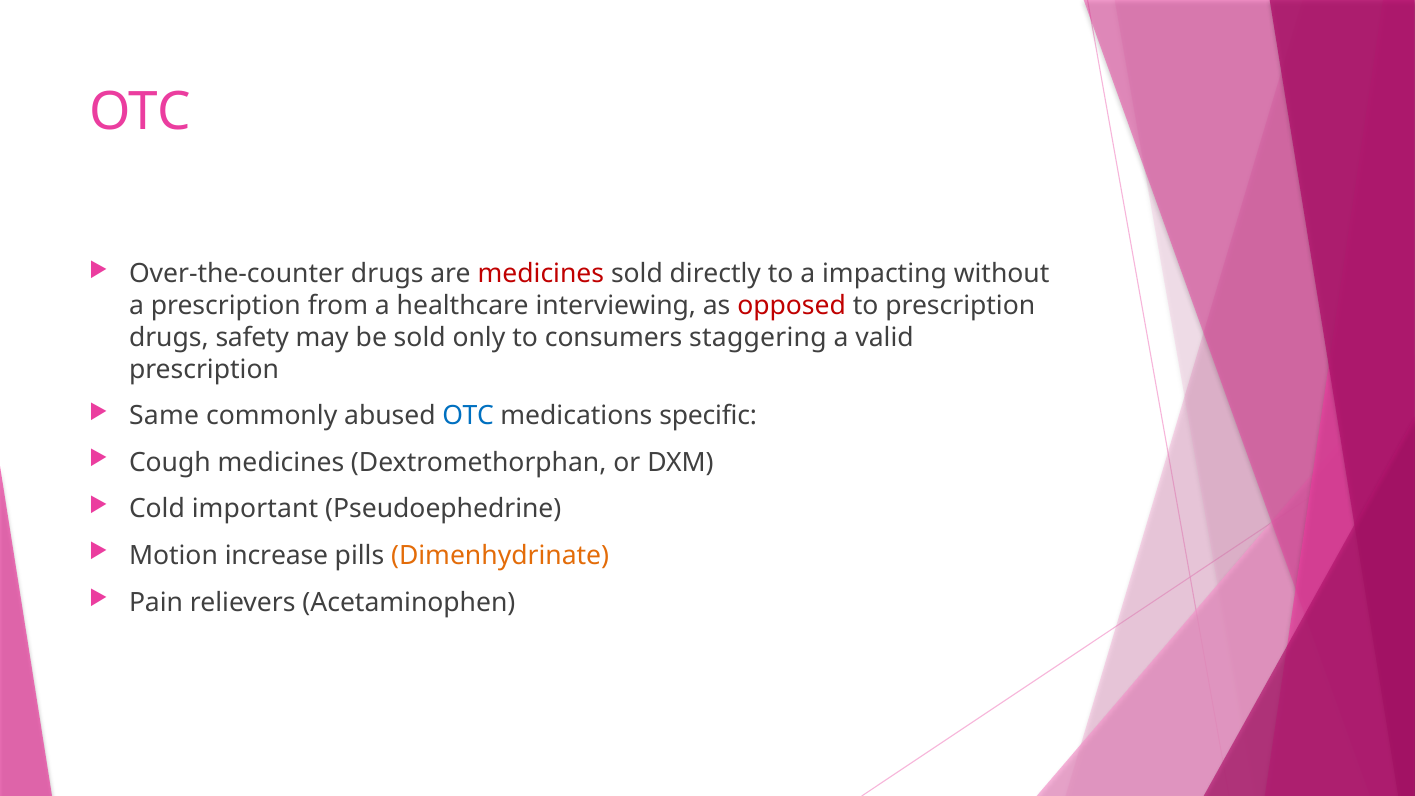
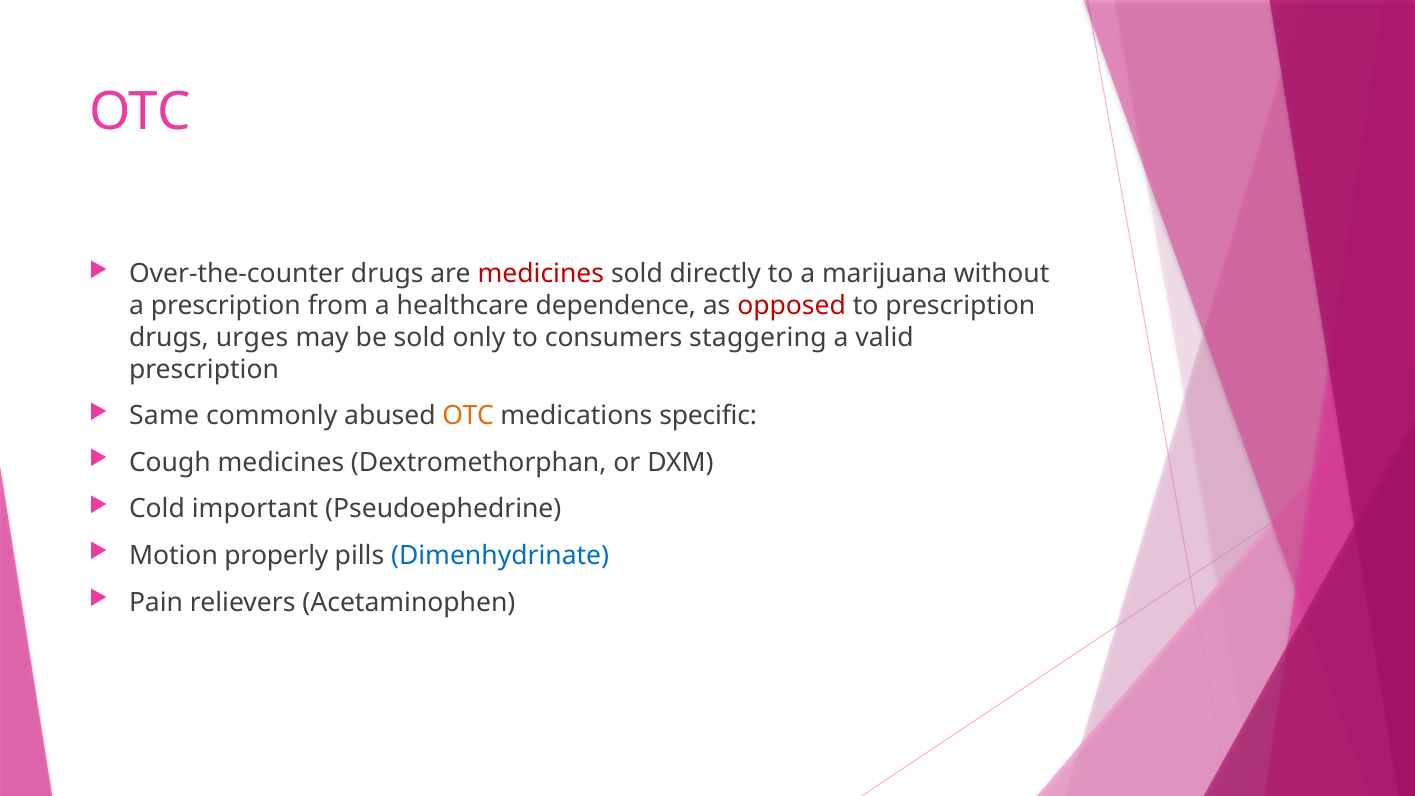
impacting: impacting -> marijuana
interviewing: interviewing -> dependence
safety: safety -> urges
OTC at (468, 416) colour: blue -> orange
increase: increase -> properly
Dimenhydrinate colour: orange -> blue
